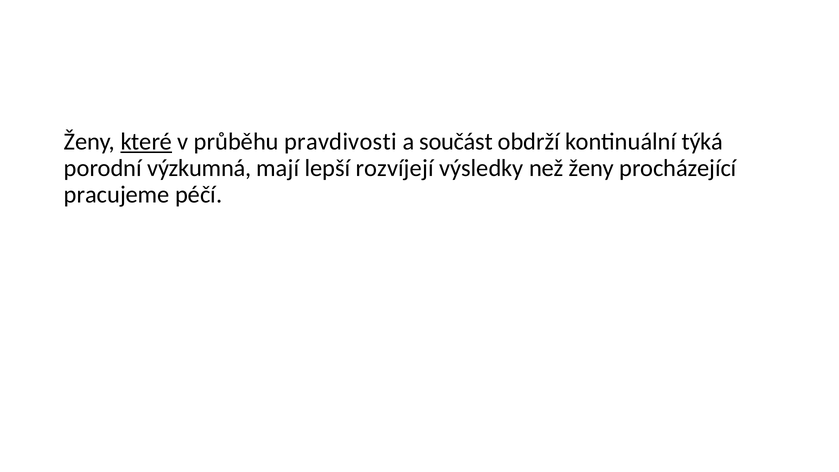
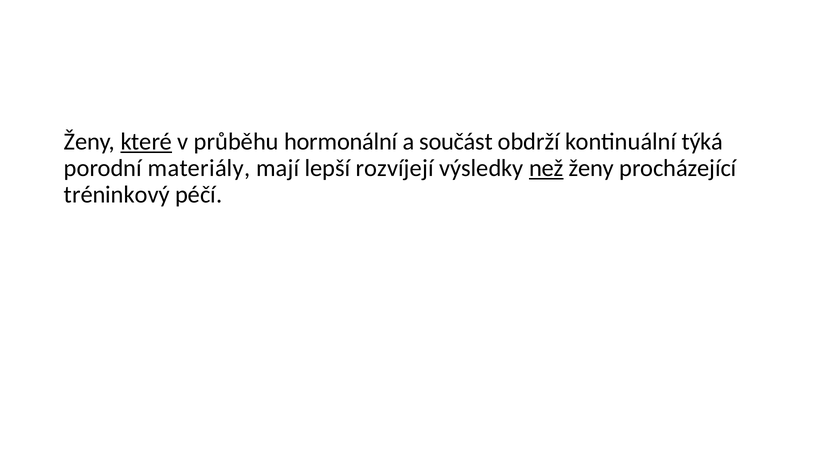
pravdivosti: pravdivosti -> hormonální
výzkumná: výzkumná -> materiály
než underline: none -> present
pracujeme: pracujeme -> tréninkový
